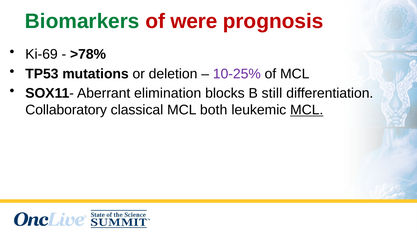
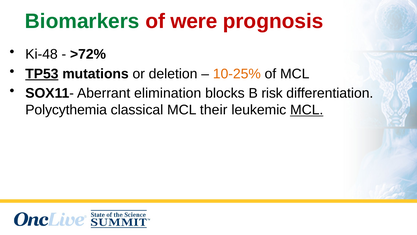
Ki-69: Ki-69 -> Ki-48
>78%: >78% -> >72%
TP53 underline: none -> present
10-25% colour: purple -> orange
still: still -> risk
Collaboratory: Collaboratory -> Polycythemia
both: both -> their
